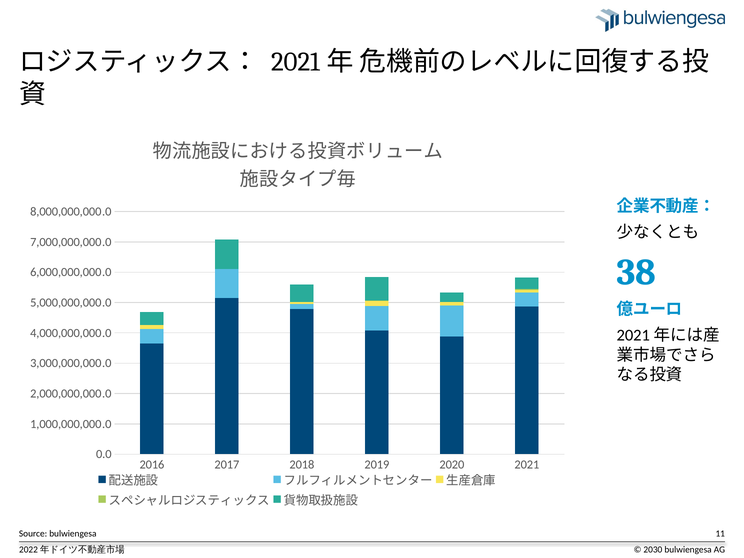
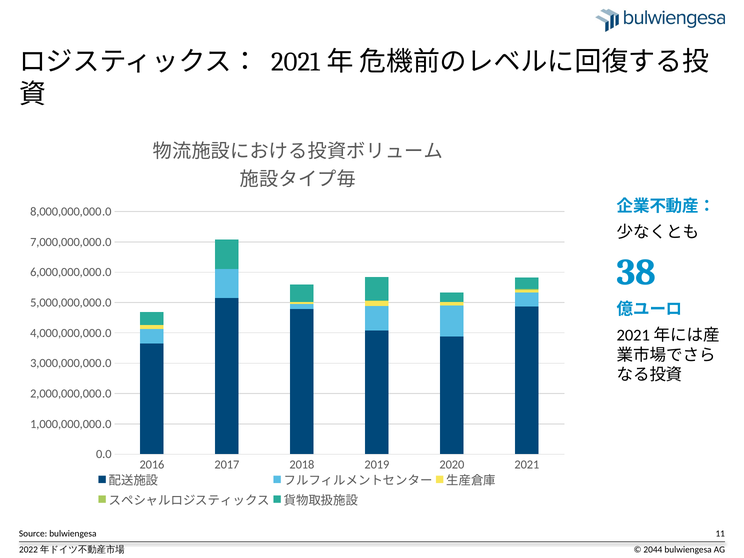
2030: 2030 -> 2044
